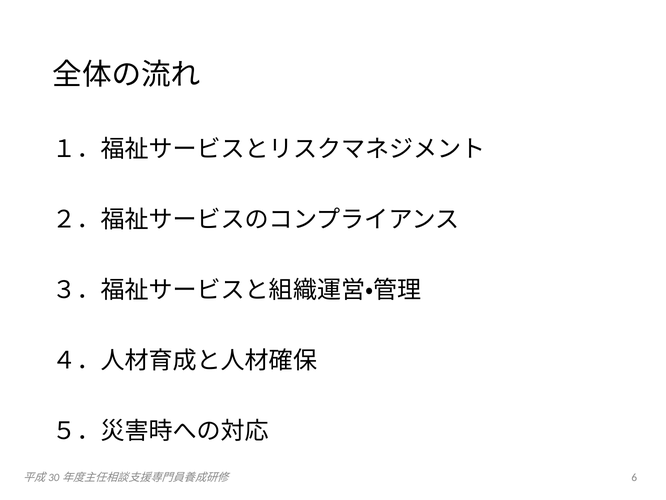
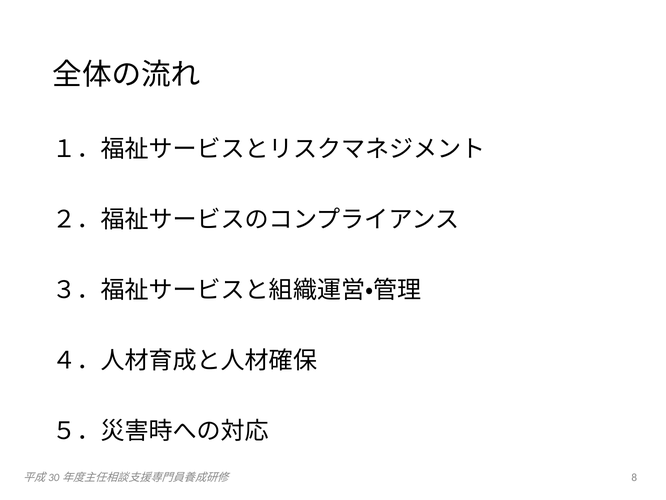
6: 6 -> 8
